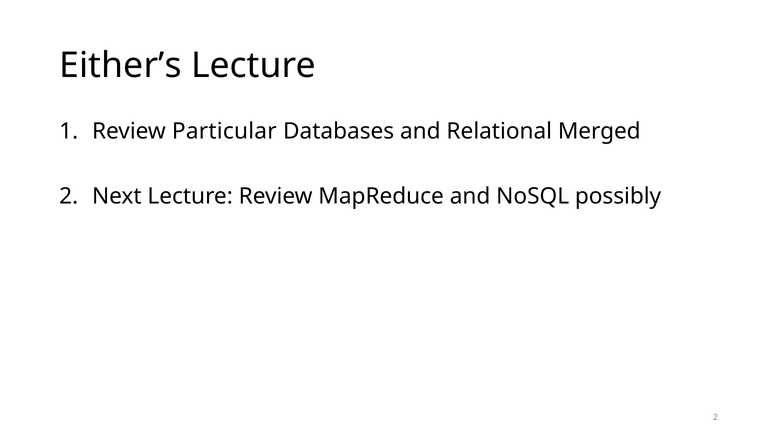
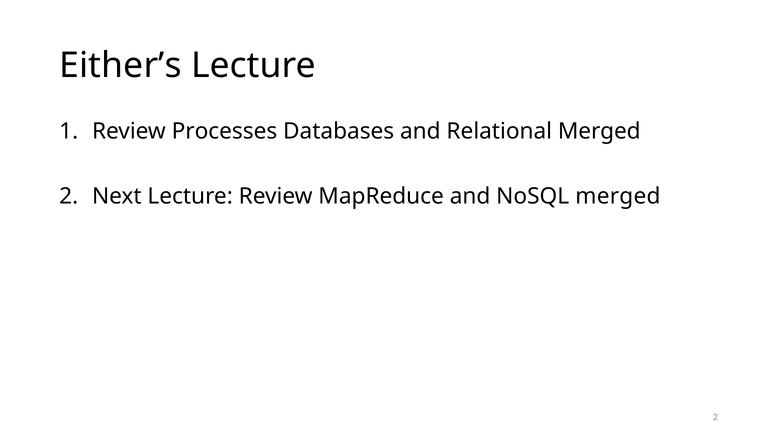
Particular: Particular -> Processes
NoSQL possibly: possibly -> merged
